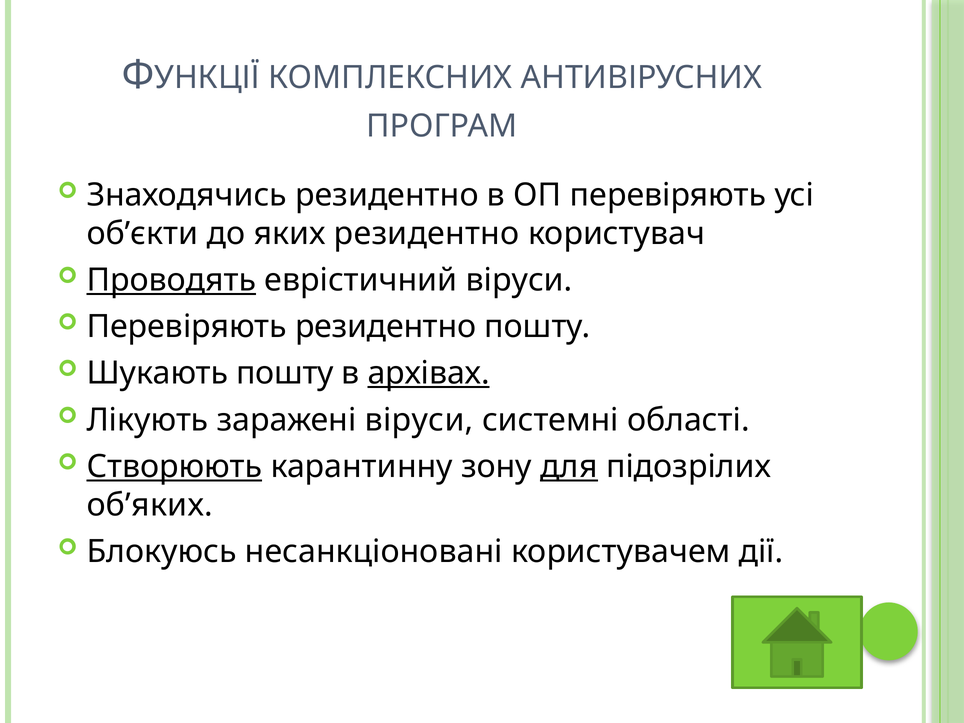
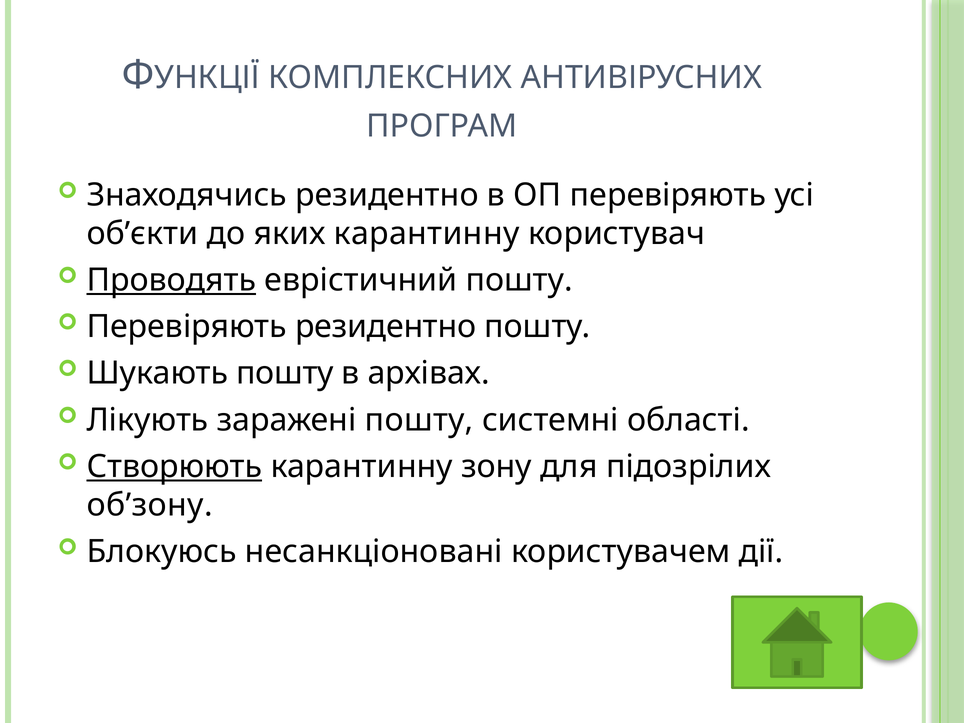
яких резидентно: резидентно -> карантинну
еврістичний віруси: віруси -> пошту
архівах underline: present -> none
заражені віруси: віруси -> пошту
для underline: present -> none
об’яких: об’яких -> об’зону
